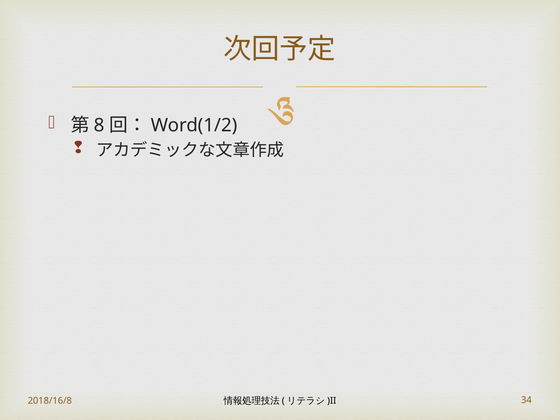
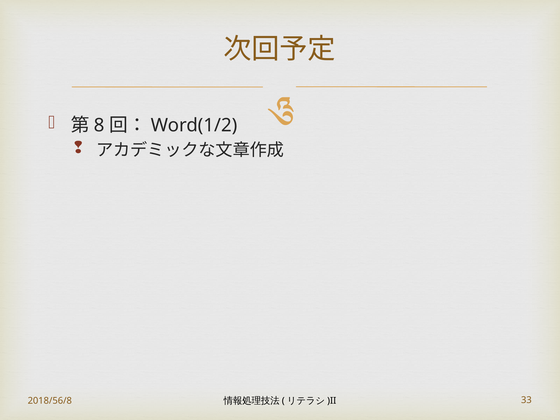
2018/16/8: 2018/16/8 -> 2018/56/8
34: 34 -> 33
